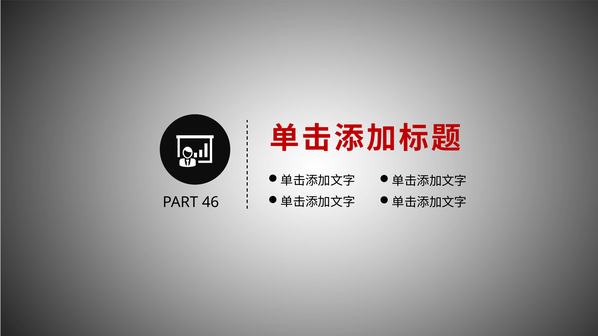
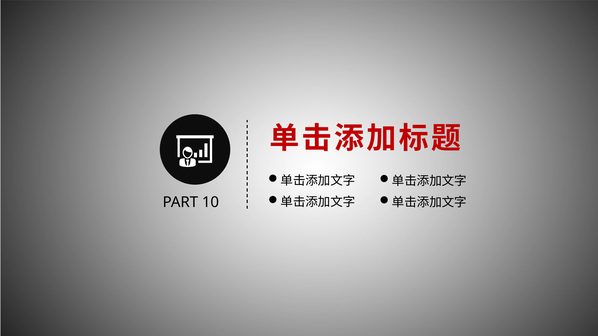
46: 46 -> 10
